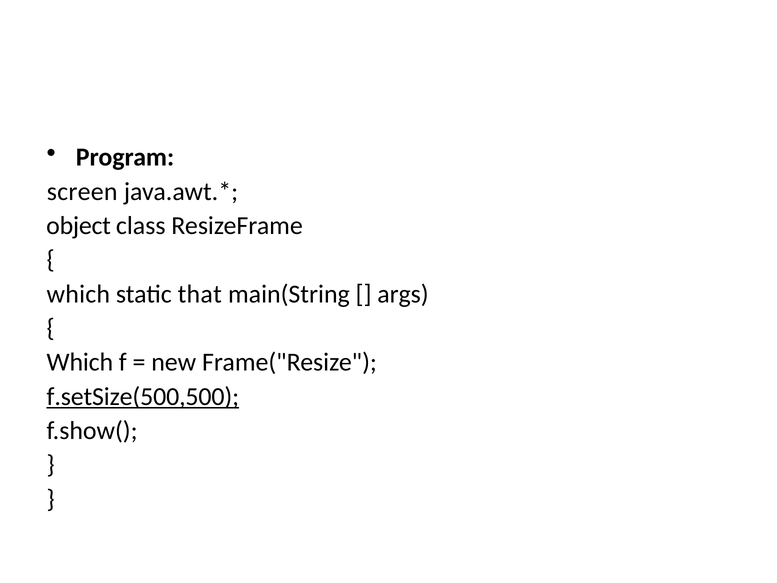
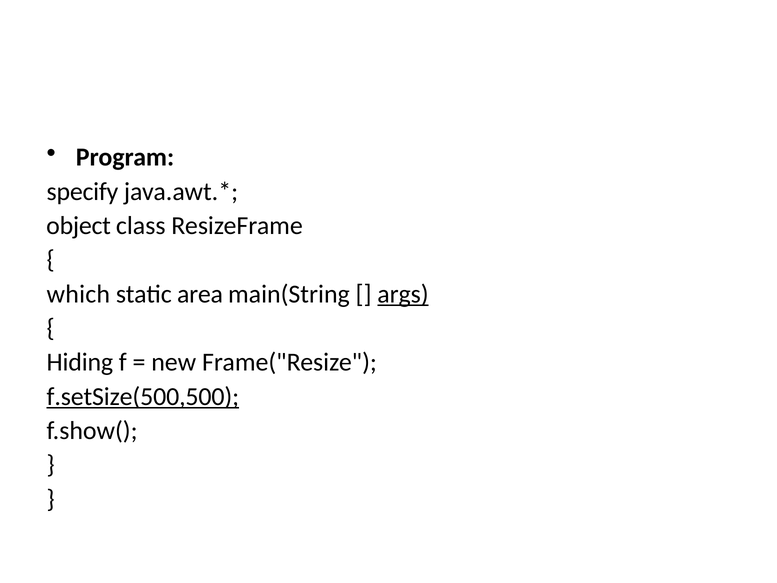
screen: screen -> specify
that: that -> area
args underline: none -> present
Which at (80, 362): Which -> Hiding
